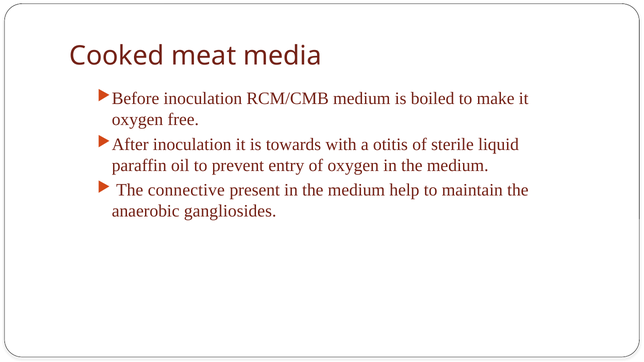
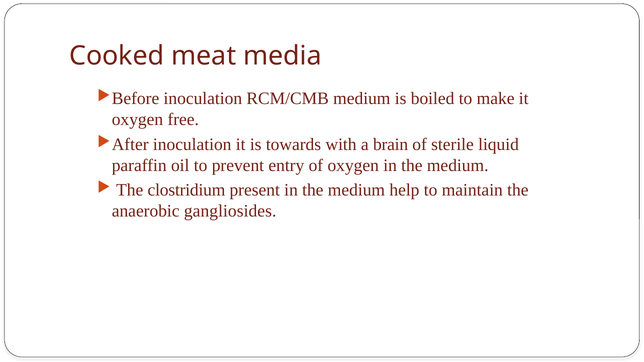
otitis: otitis -> brain
connective: connective -> clostridium
